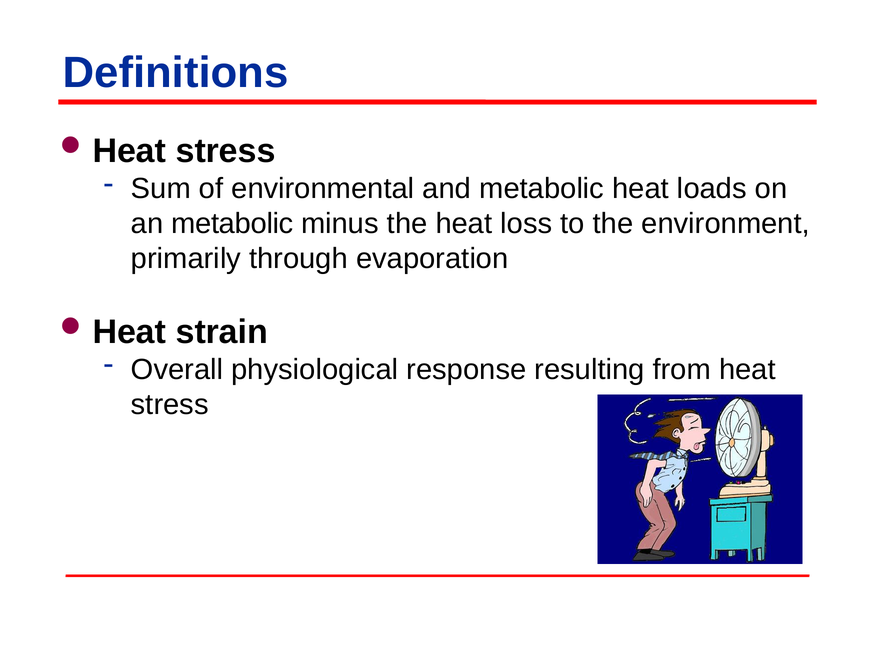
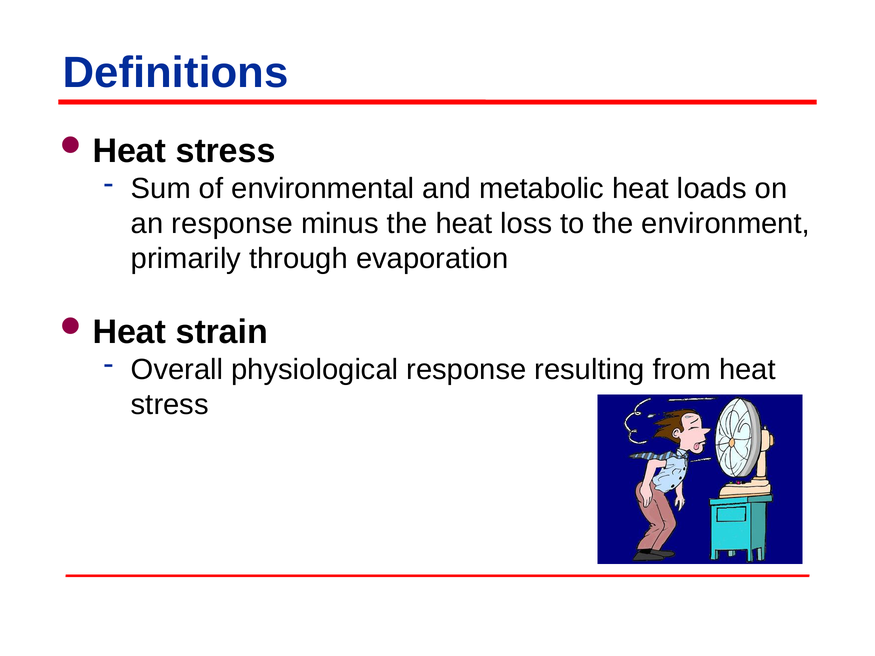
an metabolic: metabolic -> response
